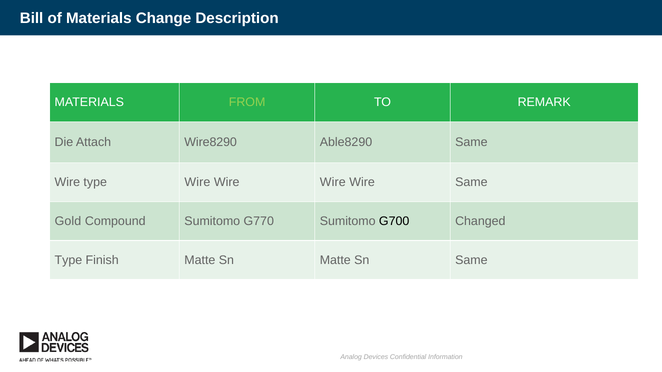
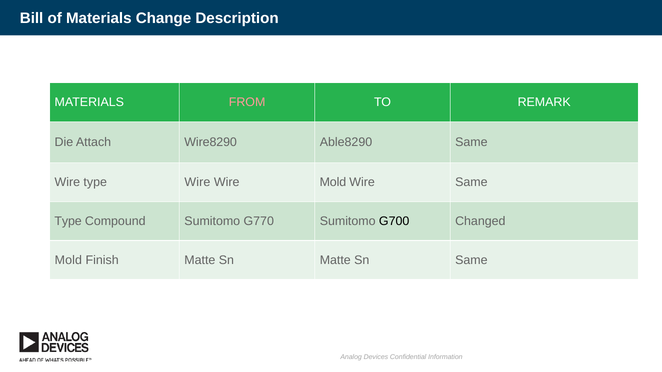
FROM colour: light green -> pink
Wire at (333, 183): Wire -> Mold
Gold at (68, 221): Gold -> Type
Type at (68, 260): Type -> Mold
